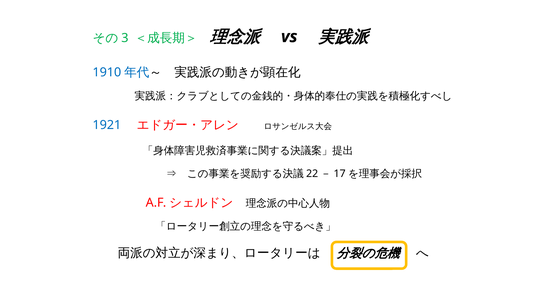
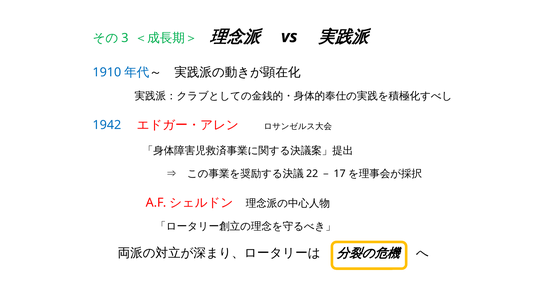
1921: 1921 -> 1942
